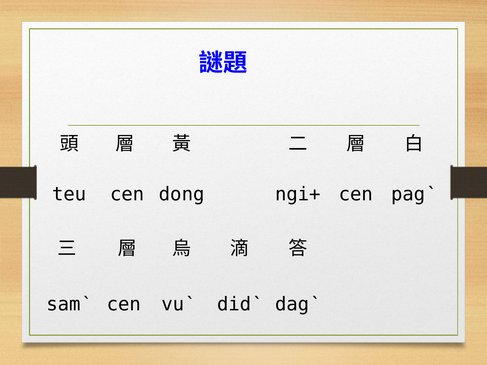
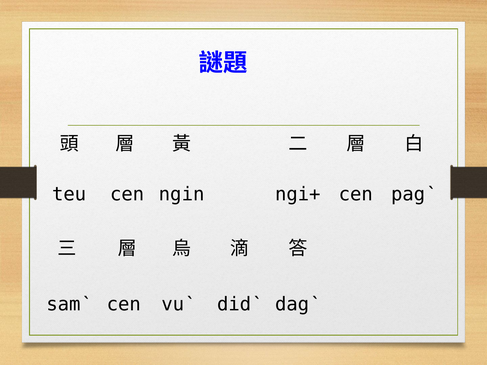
dong: dong -> ngin
